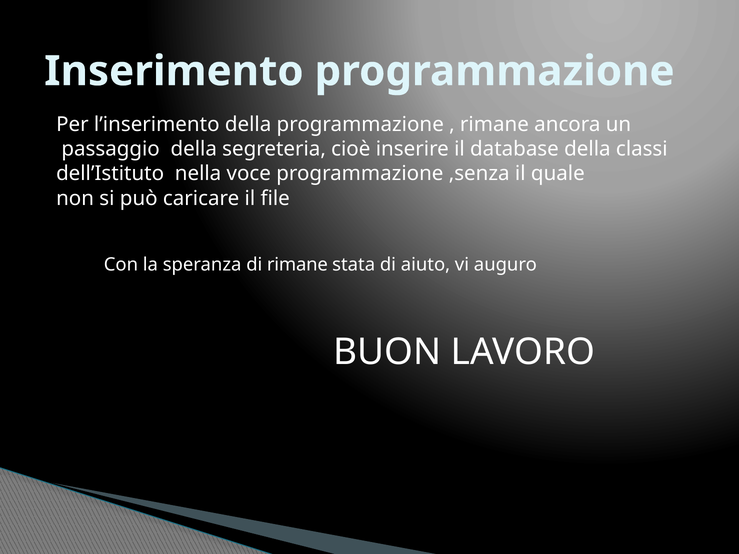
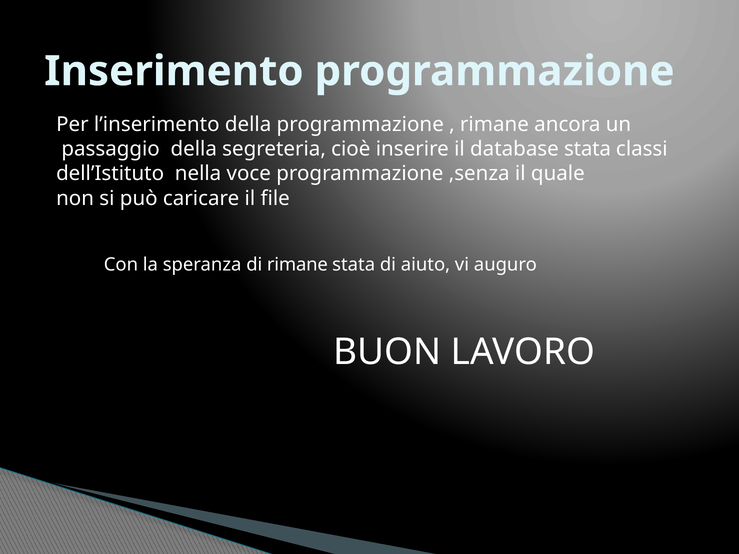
database della: della -> stata
